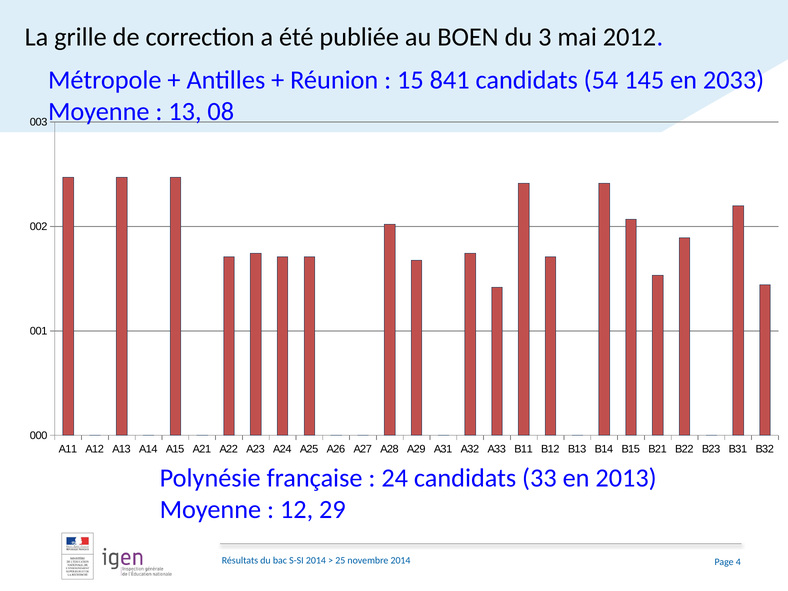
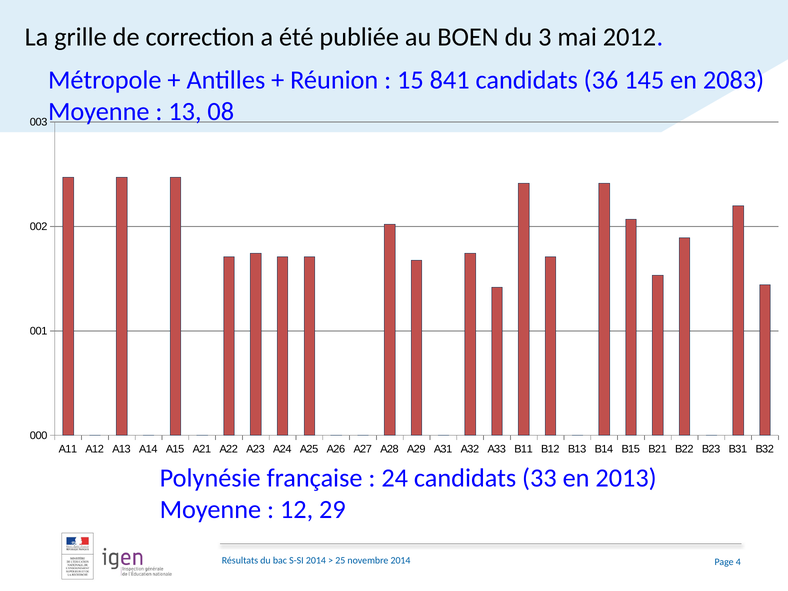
54: 54 -> 36
2033: 2033 -> 2083
